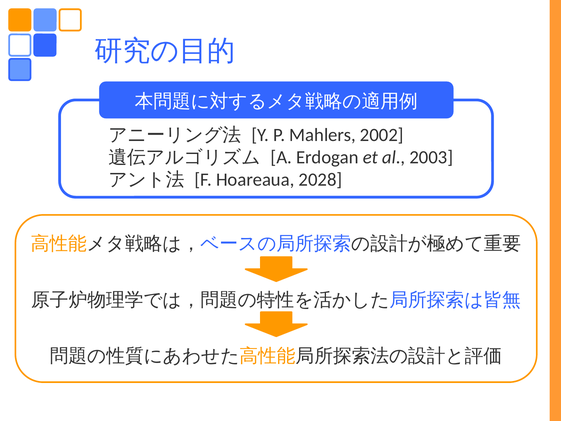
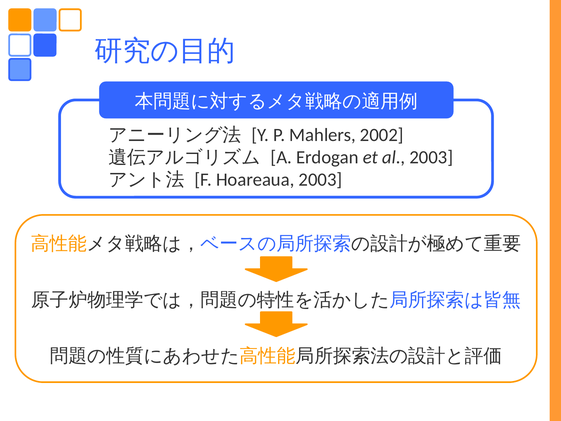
Hoareaua 2028: 2028 -> 2003
